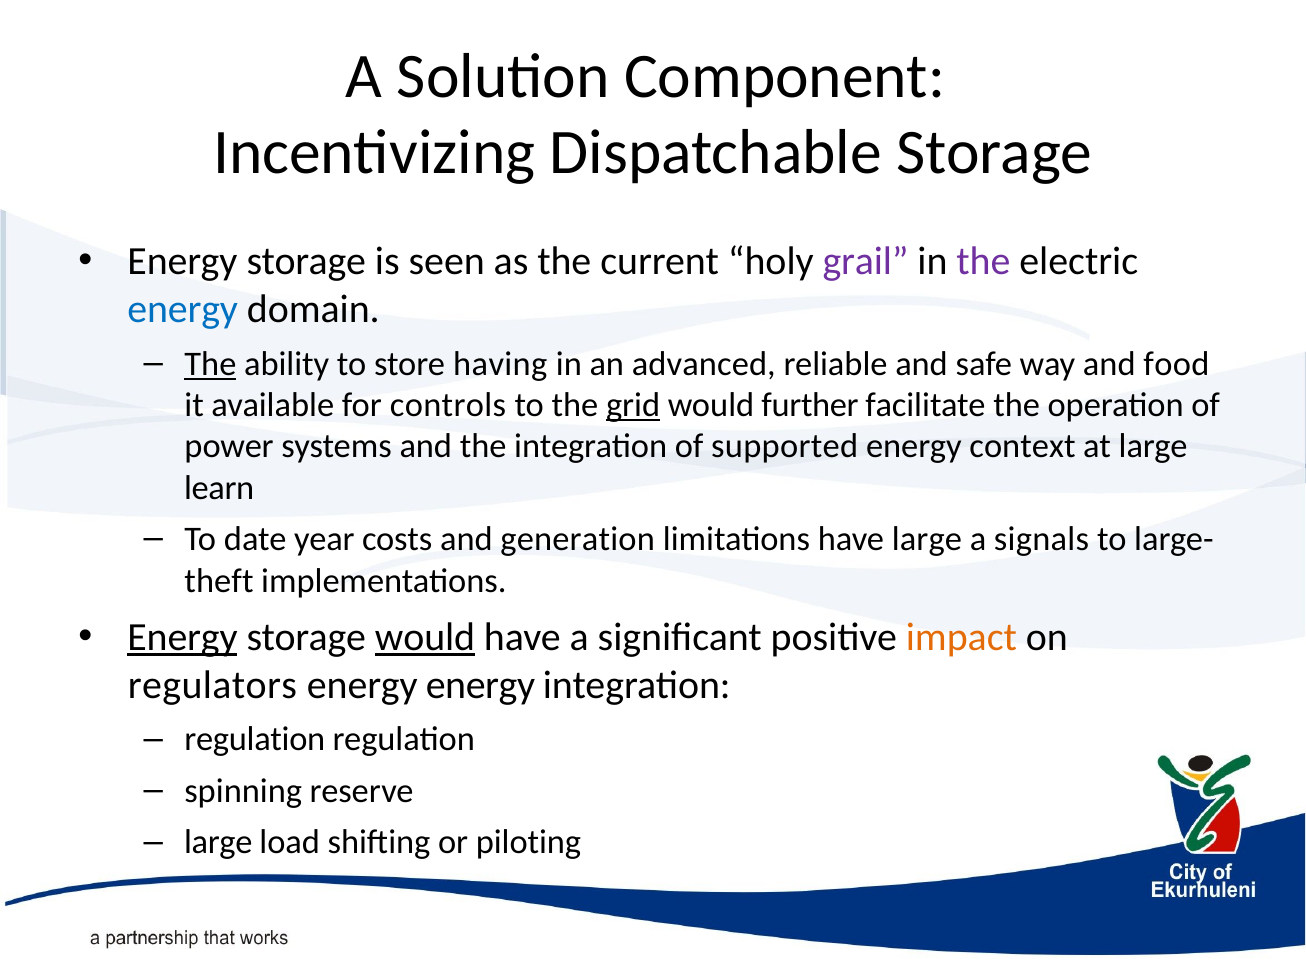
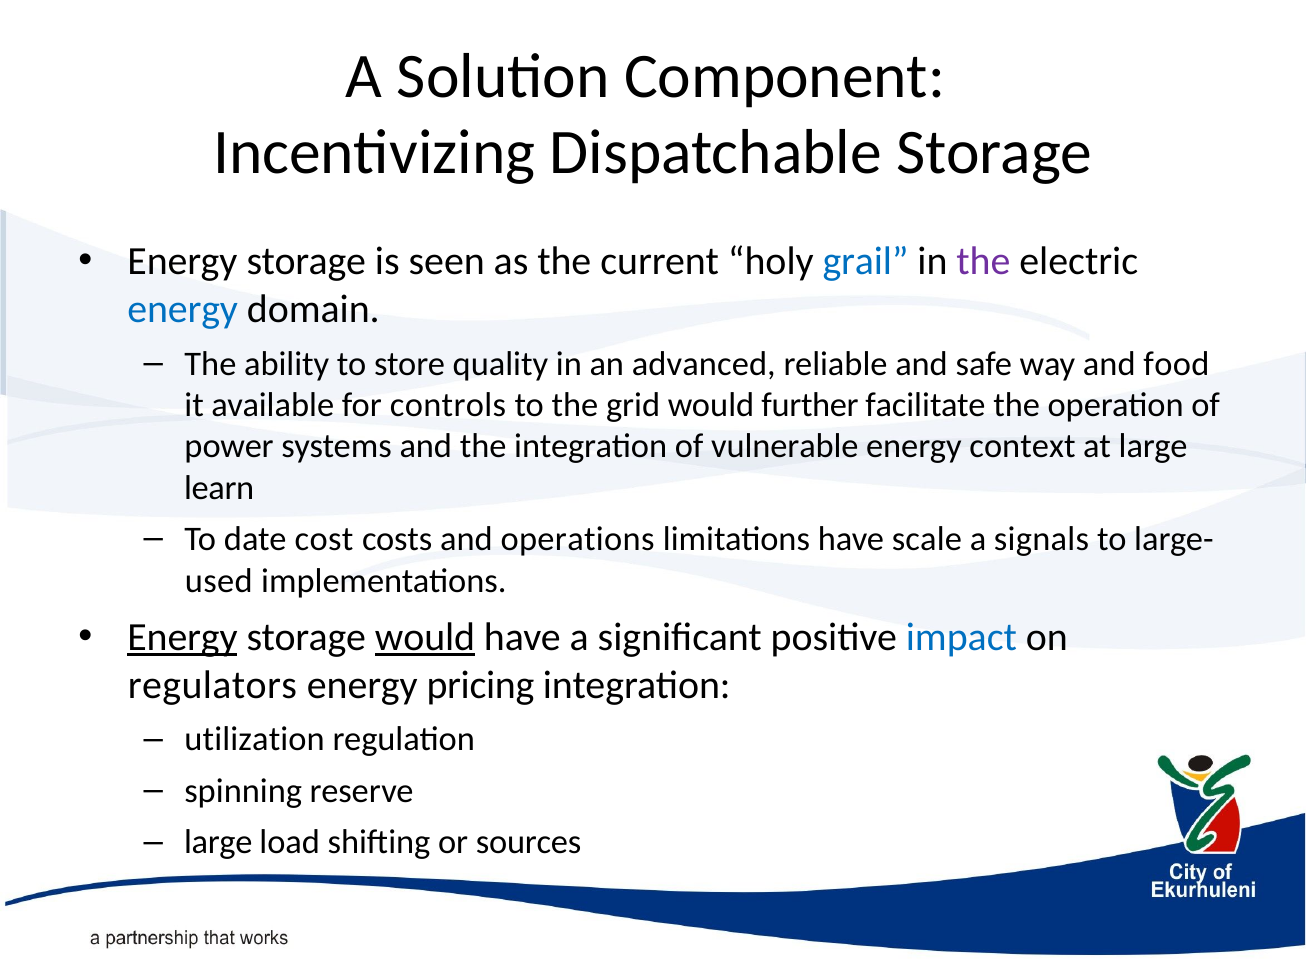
grail colour: purple -> blue
The at (210, 364) underline: present -> none
having: having -> quality
grid underline: present -> none
supported: supported -> vulnerable
year: year -> cost
generation: generation -> operations
have large: large -> scale
theft: theft -> used
impact colour: orange -> blue
energy energy: energy -> pricing
regulation at (255, 740): regulation -> utilization
piloting: piloting -> sources
